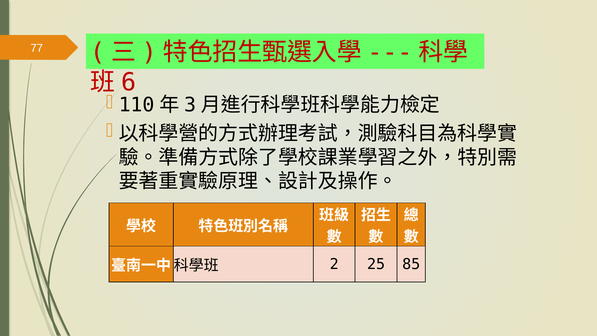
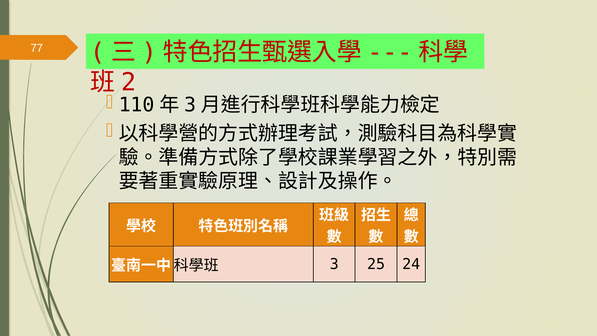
6: 6 -> 2
2: 2 -> 3
85: 85 -> 24
